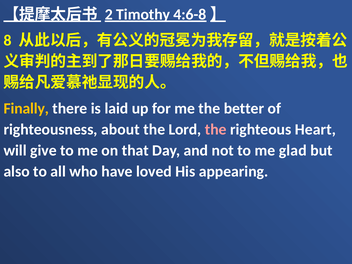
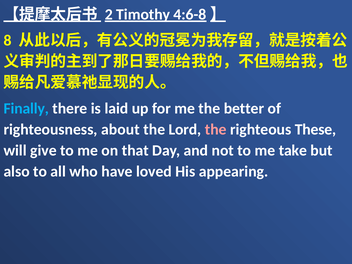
Finally colour: yellow -> light blue
Heart: Heart -> These
glad: glad -> take
